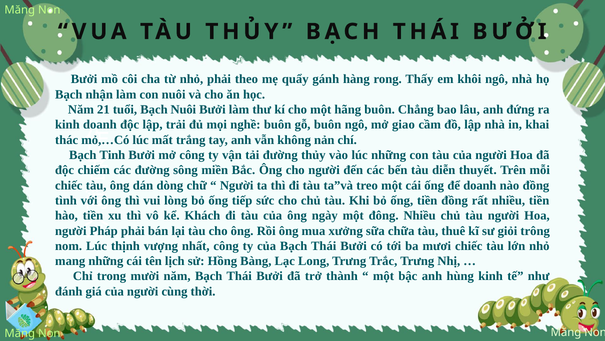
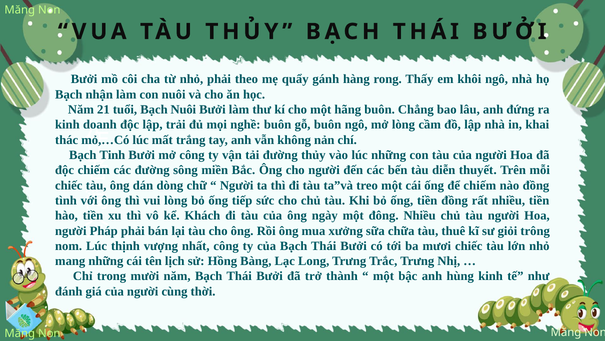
mở giao: giao -> lòng
để doanh: doanh -> chiếm
